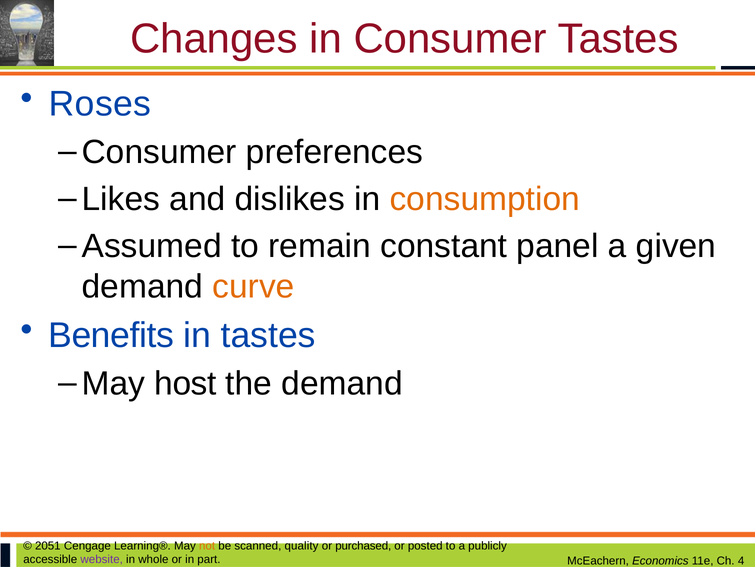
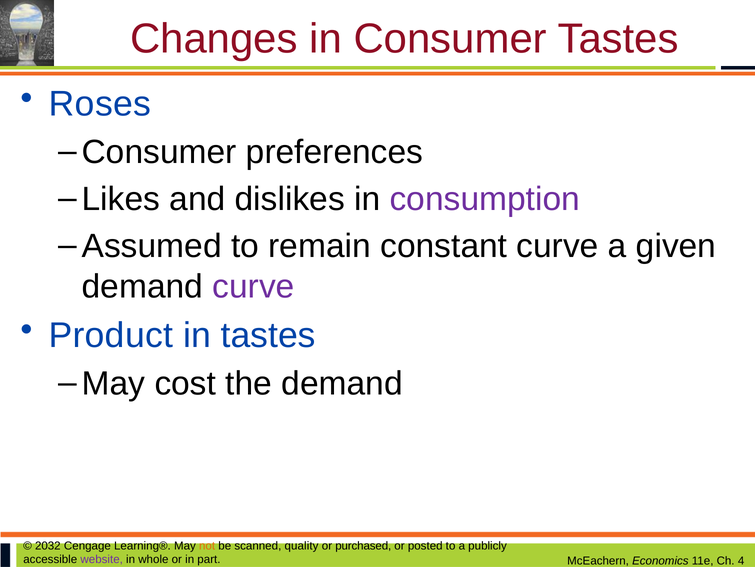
consumption colour: orange -> purple
constant panel: panel -> curve
curve at (253, 286) colour: orange -> purple
Benefits: Benefits -> Product
host: host -> cost
2051: 2051 -> 2032
